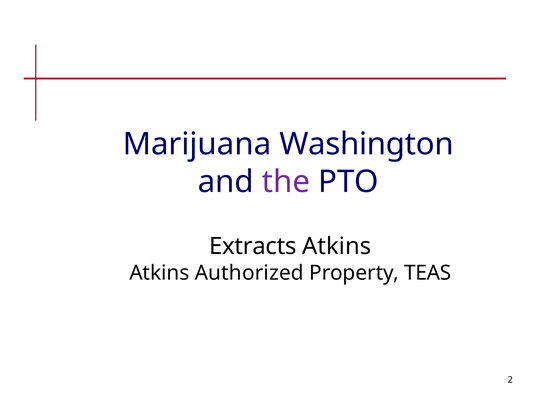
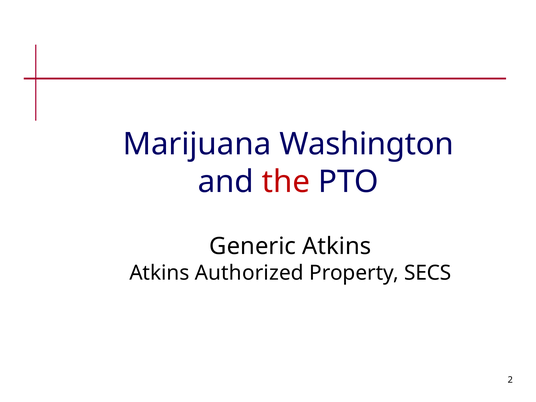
the colour: purple -> red
Extracts: Extracts -> Generic
TEAS: TEAS -> SECS
